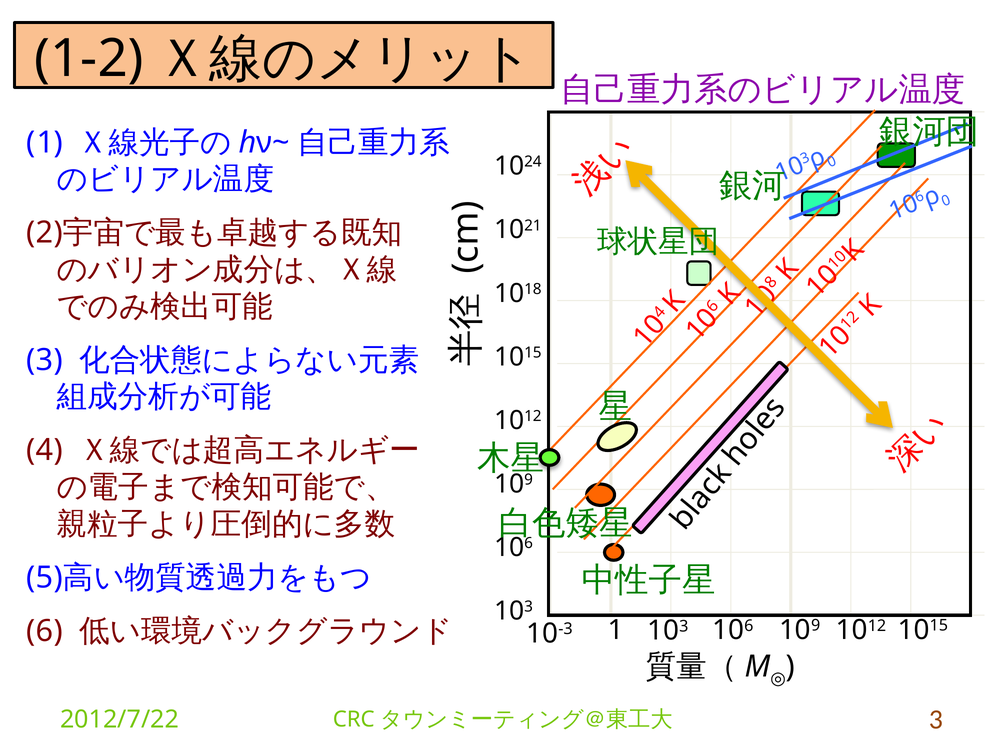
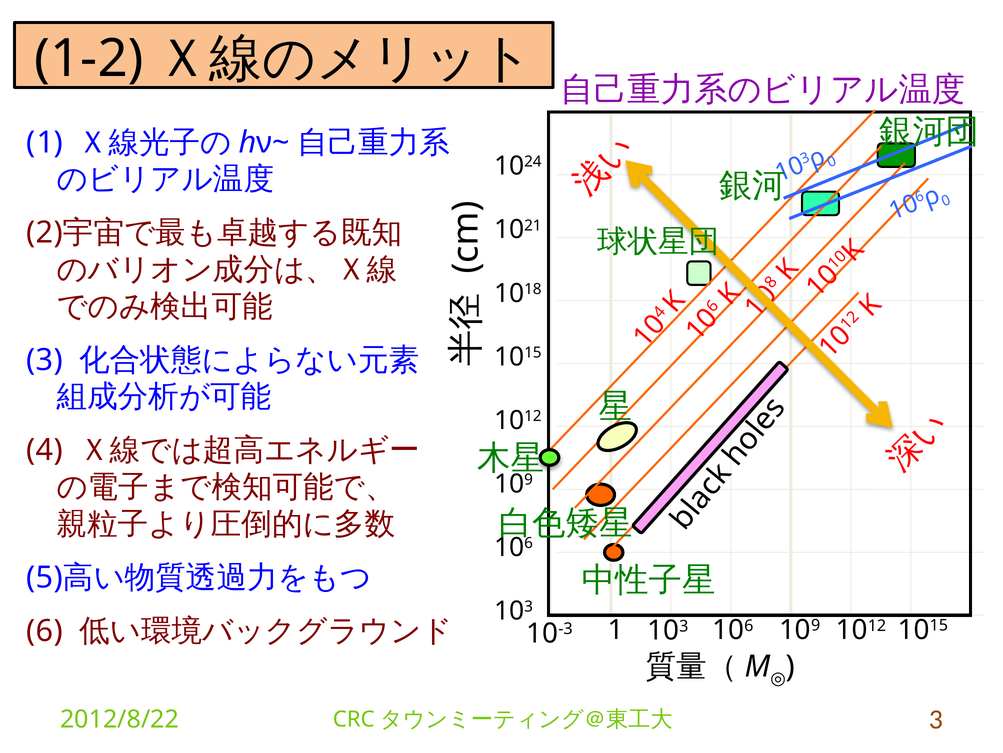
2012/7/22: 2012/7/22 -> 2012/8/22
